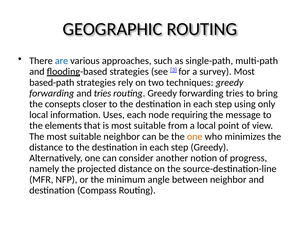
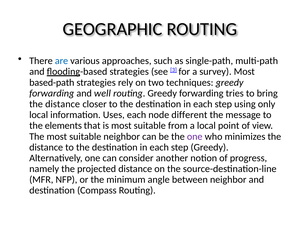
and tries: tries -> well
consepts at (63, 104): consepts -> distance
requiring: requiring -> different
one at (195, 136) colour: orange -> purple
